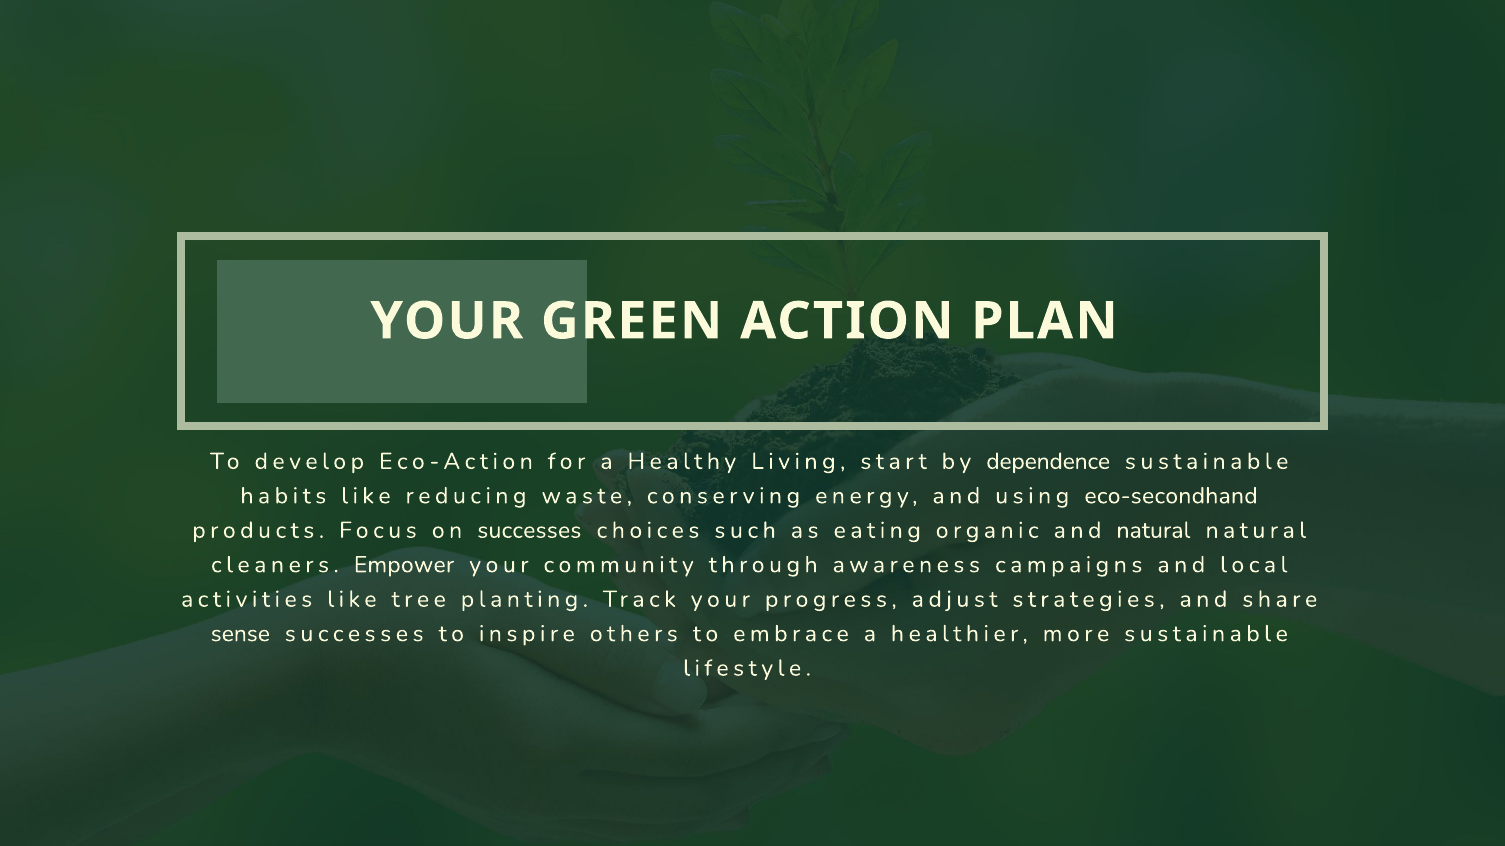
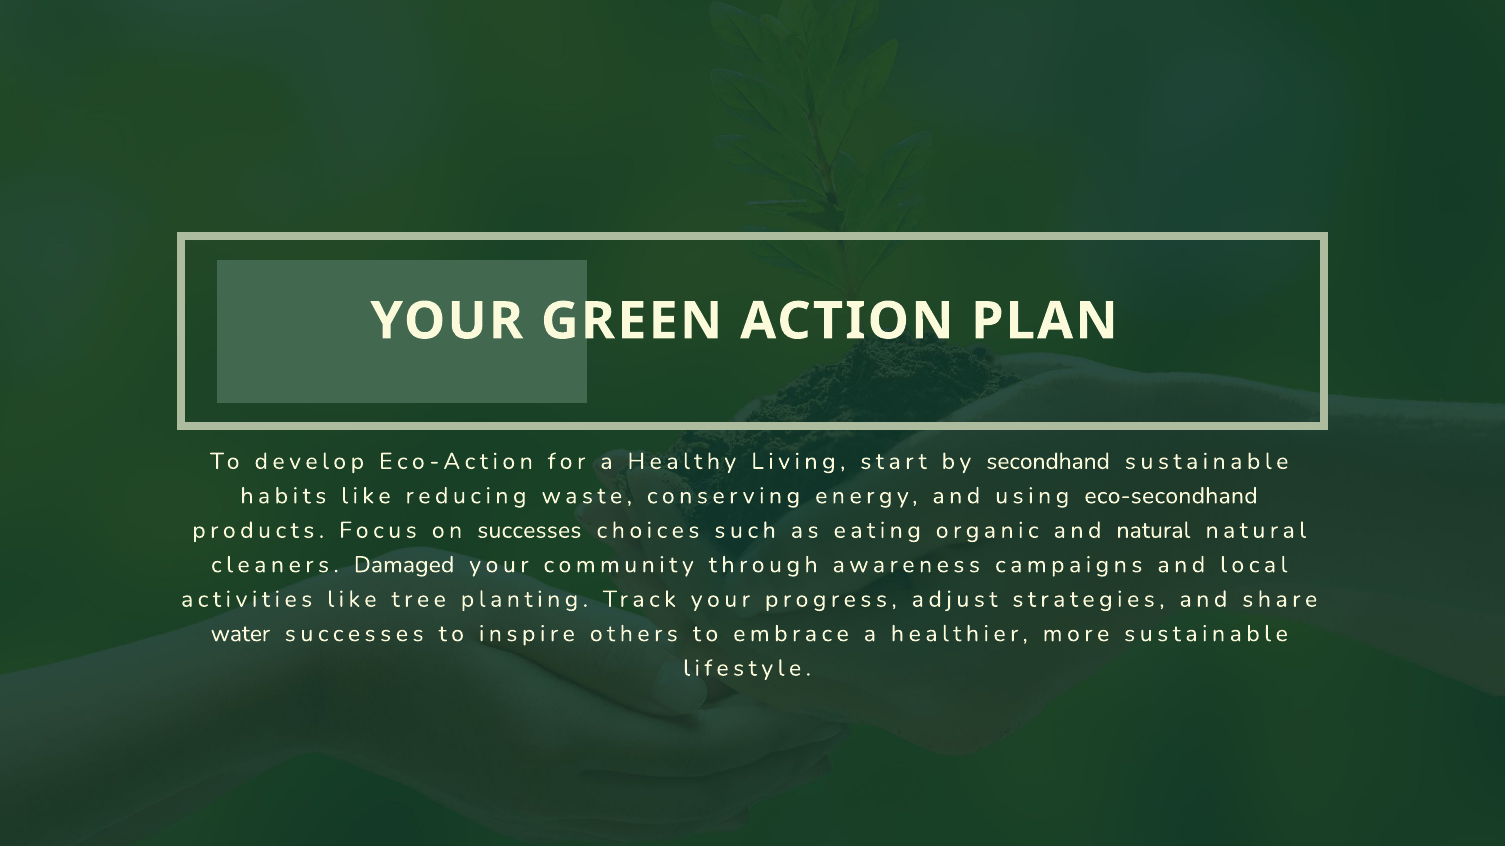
dependence: dependence -> secondhand
Empower: Empower -> Damaged
sense: sense -> water
